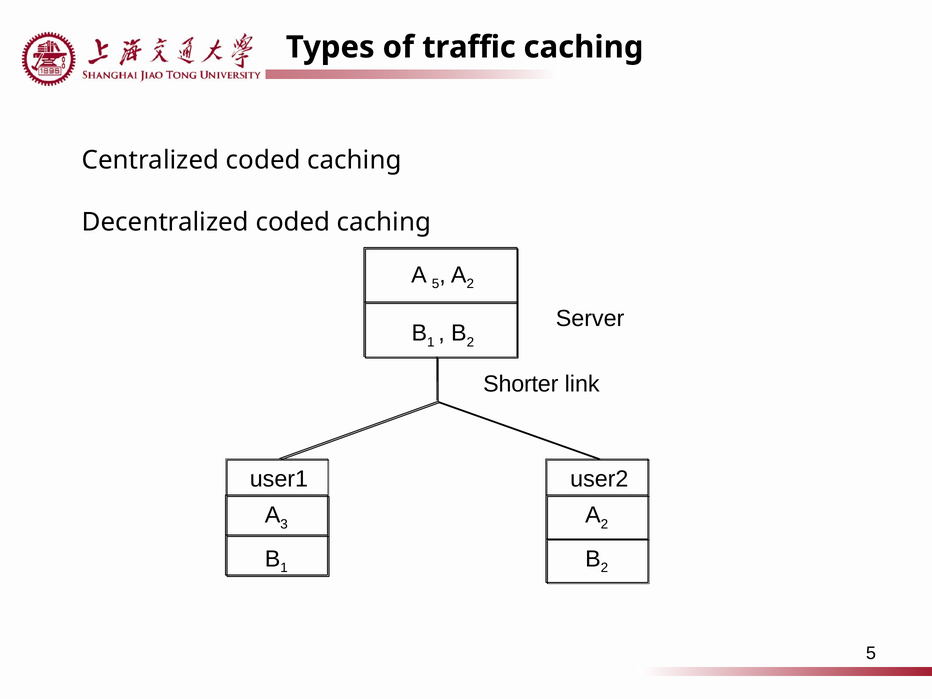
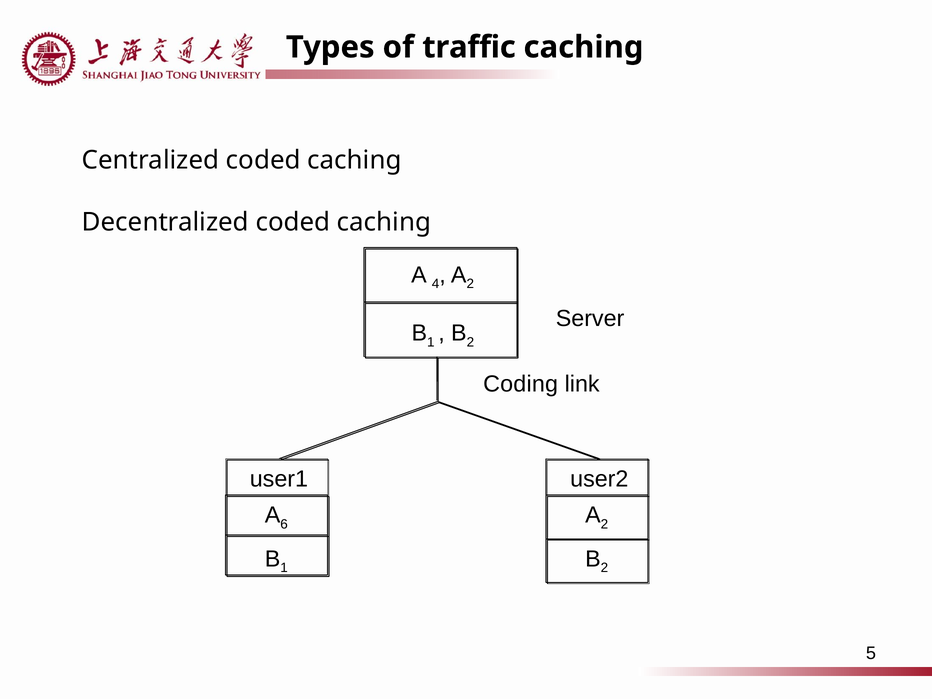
A 5: 5 -> 4
Shorter: Shorter -> Coding
3: 3 -> 6
